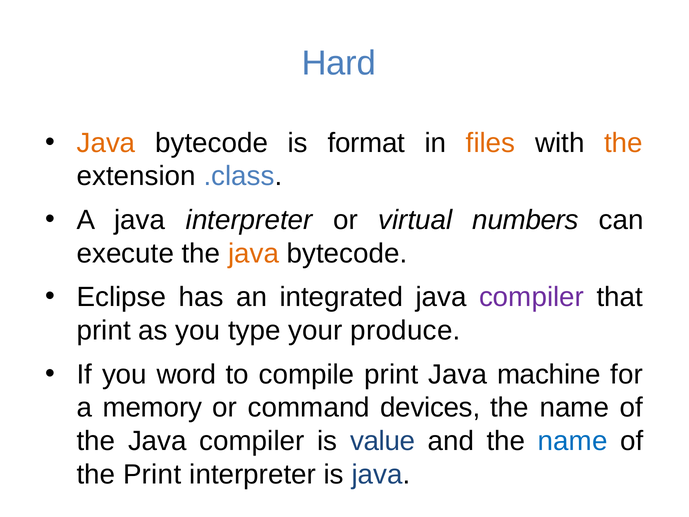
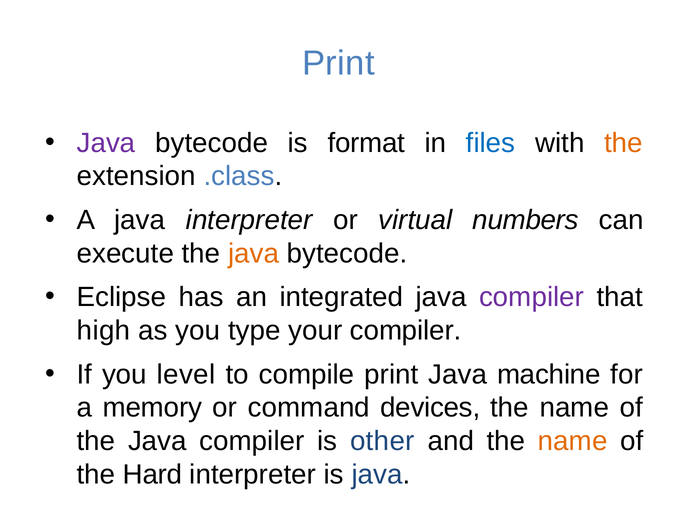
Hard at (339, 63): Hard -> Print
Java at (106, 143) colour: orange -> purple
files colour: orange -> blue
print at (104, 330): print -> high
your produce: produce -> compiler
word: word -> level
value: value -> other
name at (573, 441) colour: blue -> orange
the Print: Print -> Hard
